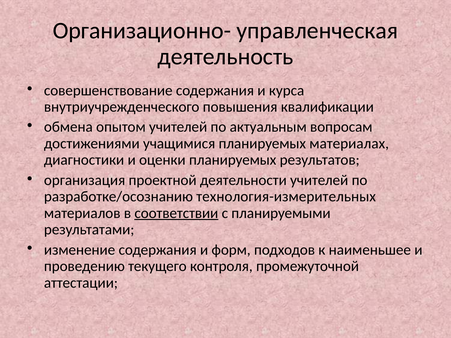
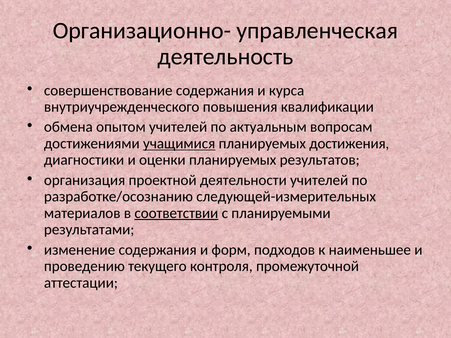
учащимися underline: none -> present
материалах: материалах -> достижения
технология-измерительных: технология-измерительных -> следующей-измерительных
